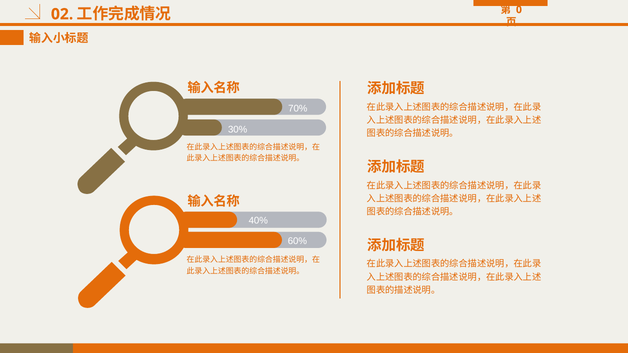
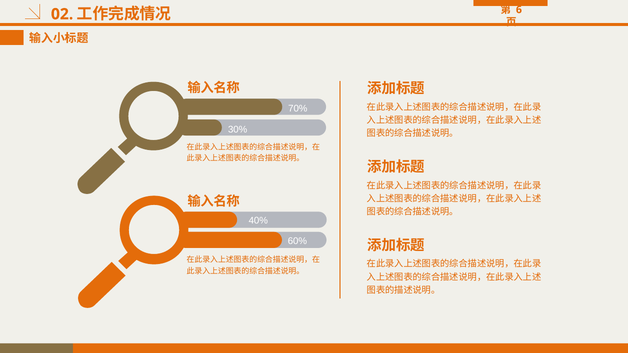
0: 0 -> 6
